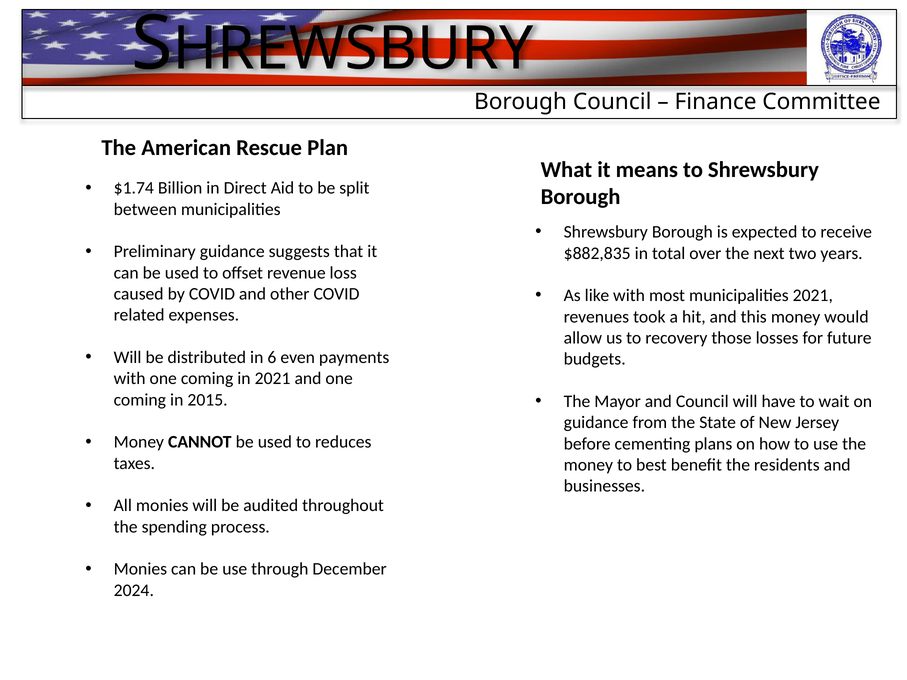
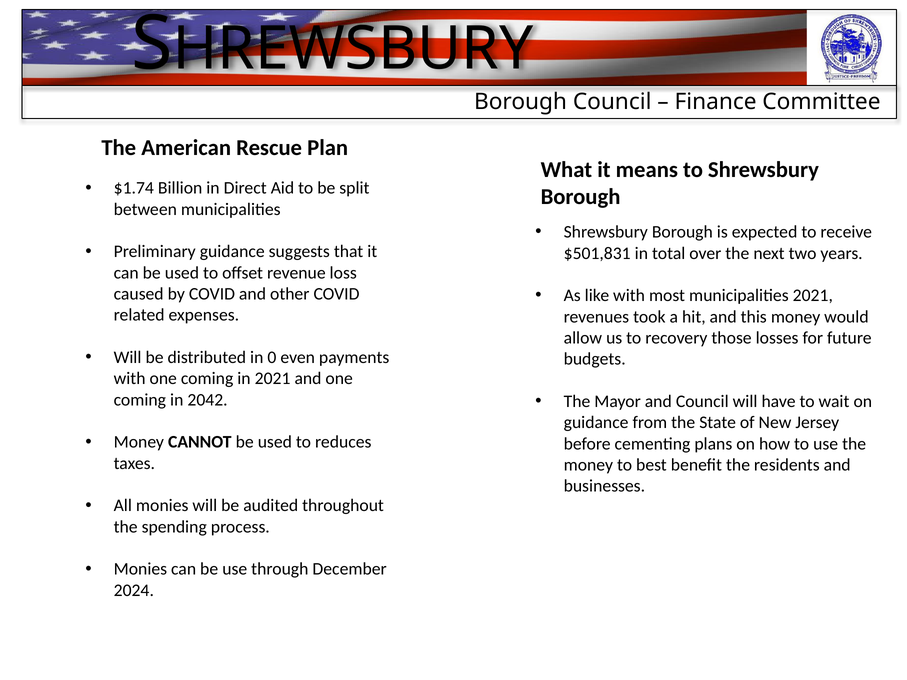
$882,835: $882,835 -> $501,831
6: 6 -> 0
2015: 2015 -> 2042
